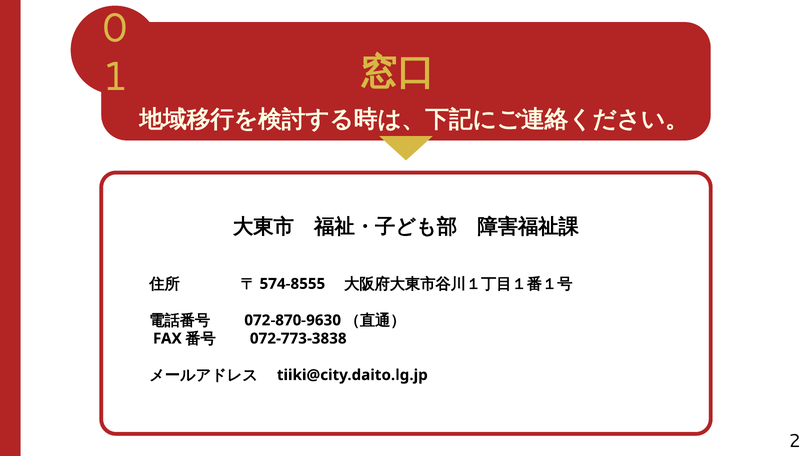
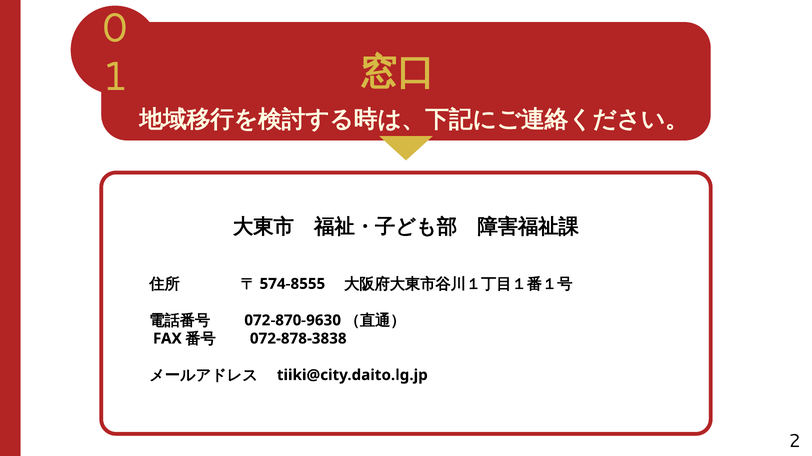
072-773-3838: 072-773-3838 -> 072-878-3838
